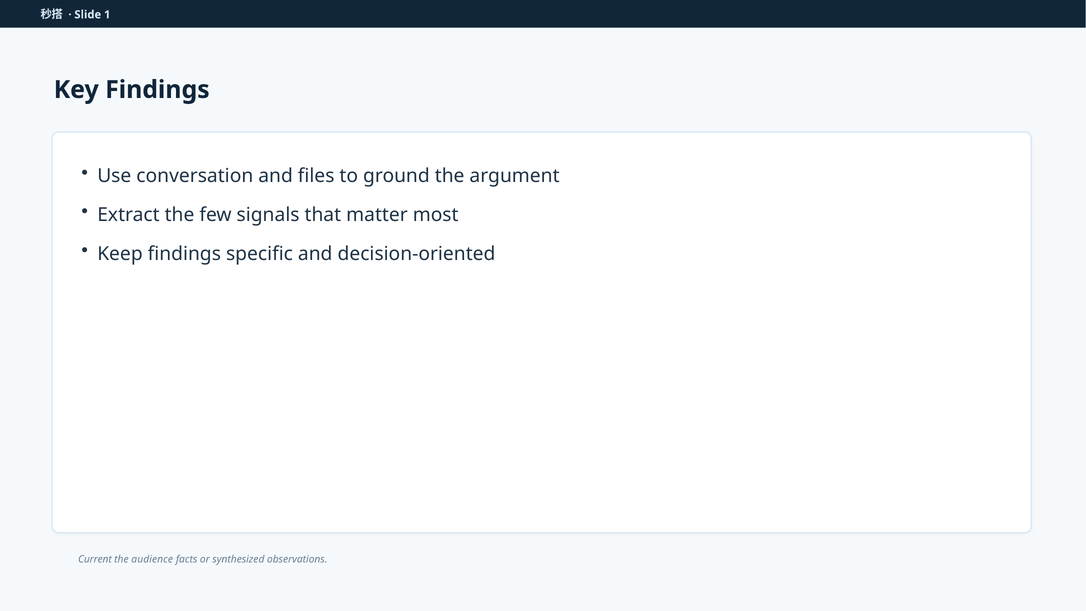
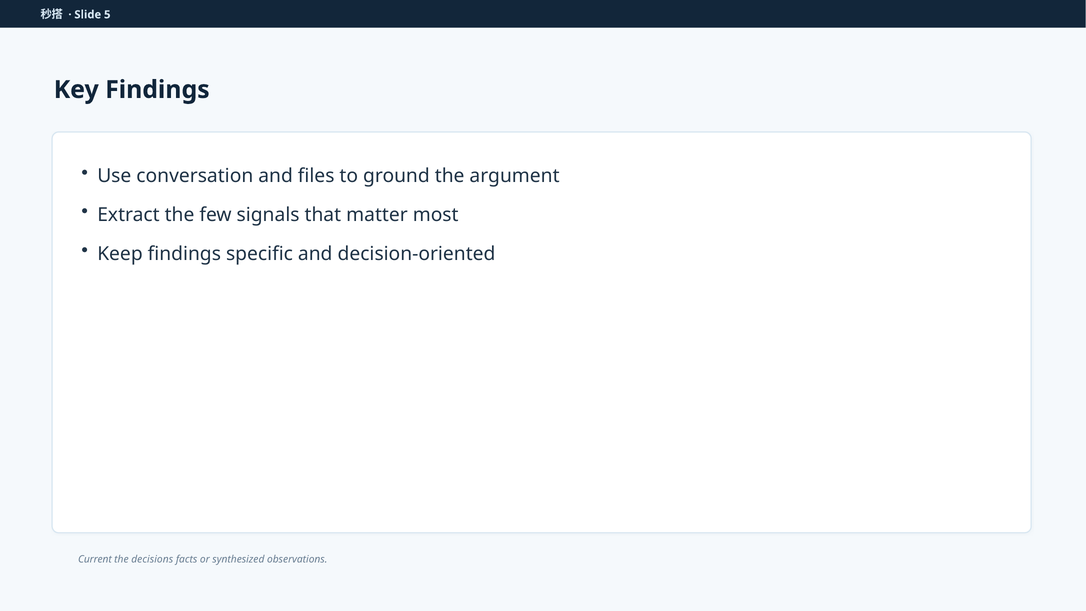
1: 1 -> 5
audience: audience -> decisions
